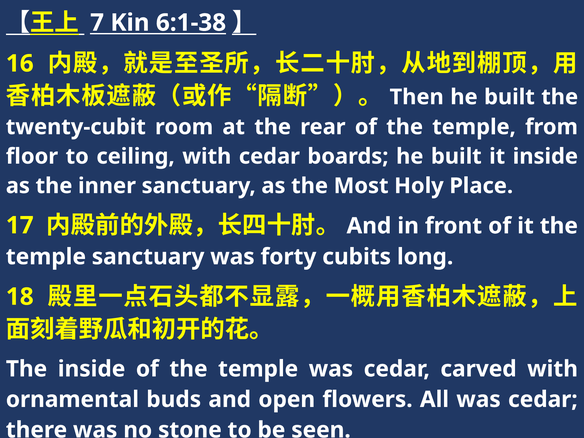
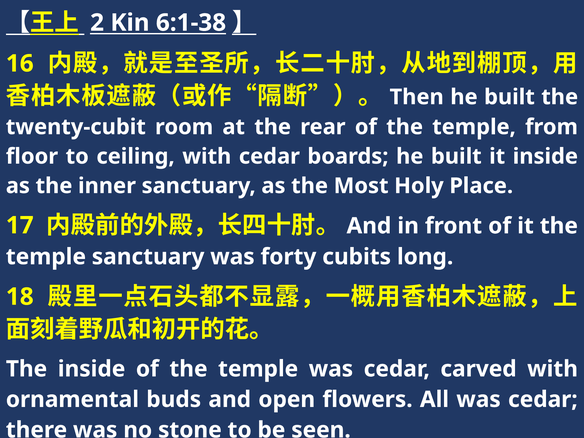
7: 7 -> 2
